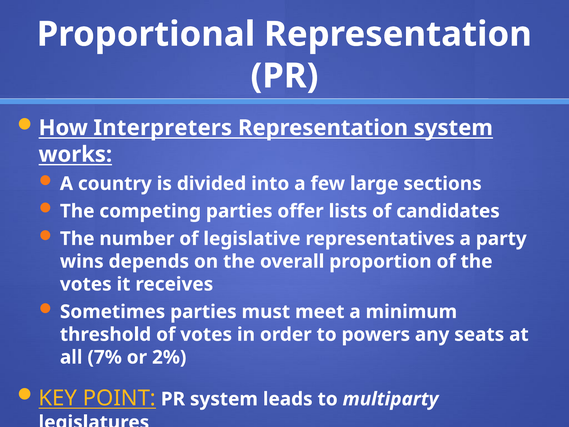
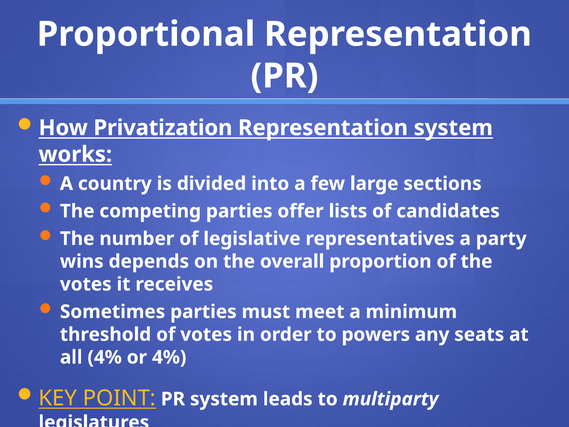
Interpreters: Interpreters -> Privatization
all 7%: 7% -> 4%
or 2%: 2% -> 4%
